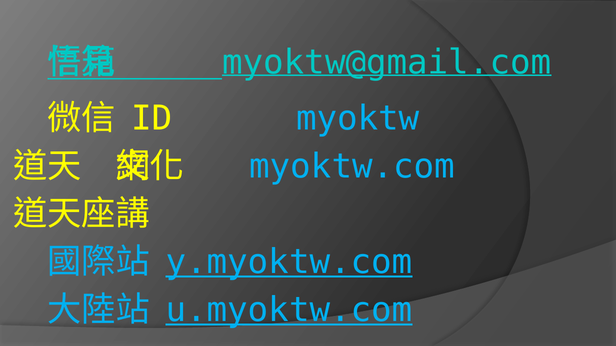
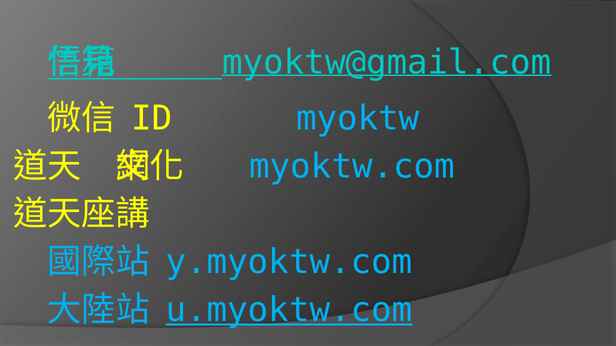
y.myoktw.com underline: present -> none
